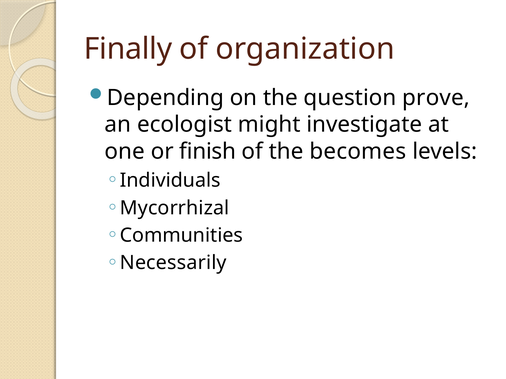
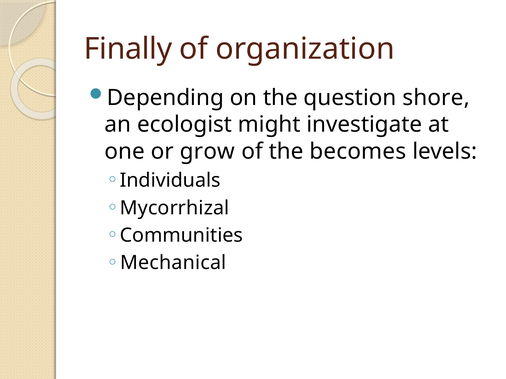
prove: prove -> shore
finish: finish -> grow
Necessarily: Necessarily -> Mechanical
